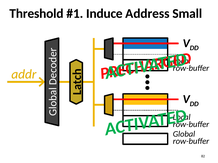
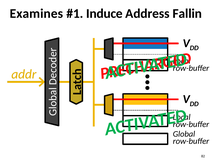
Threshold: Threshold -> Examines
Small: Small -> Fallin
